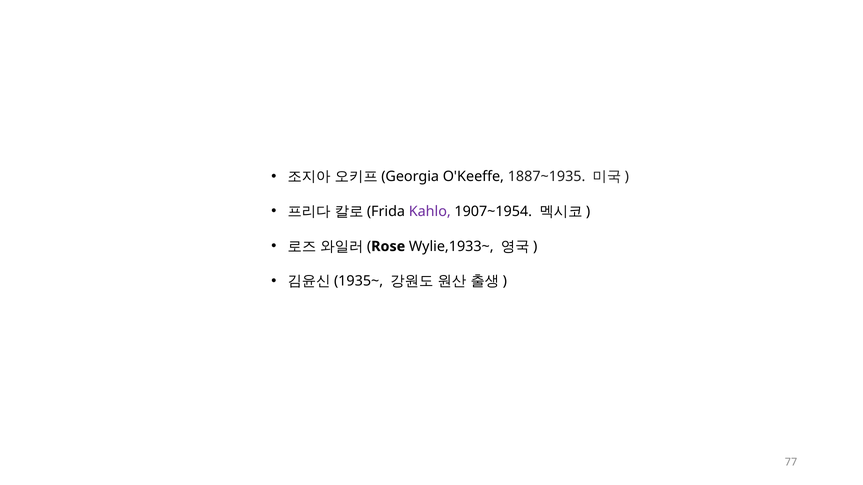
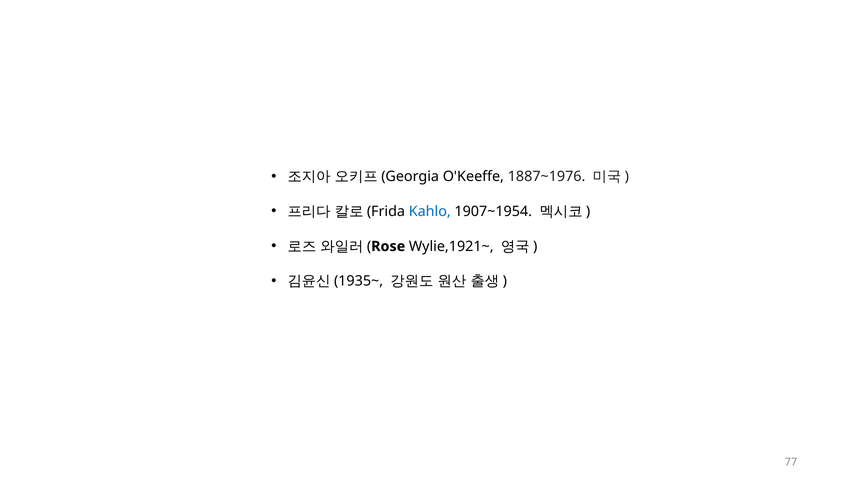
1887~1935: 1887~1935 -> 1887~1976
Kahlo colour: purple -> blue
Wylie,1933~: Wylie,1933~ -> Wylie,1921~
